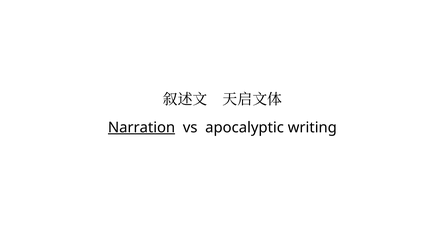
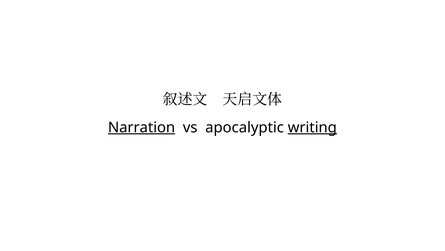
writing underline: none -> present
